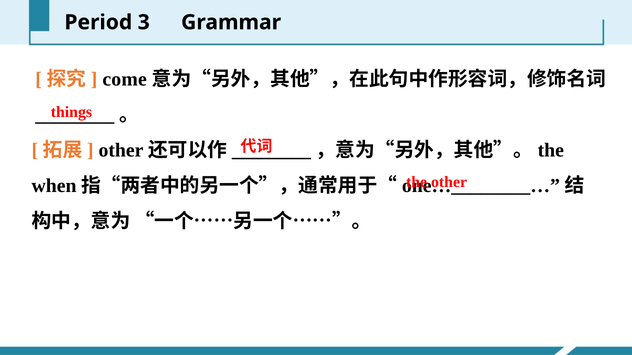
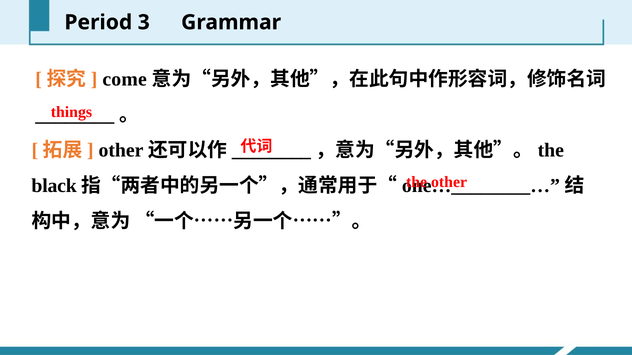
when: when -> black
